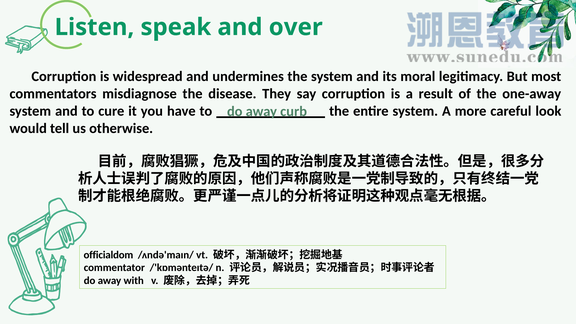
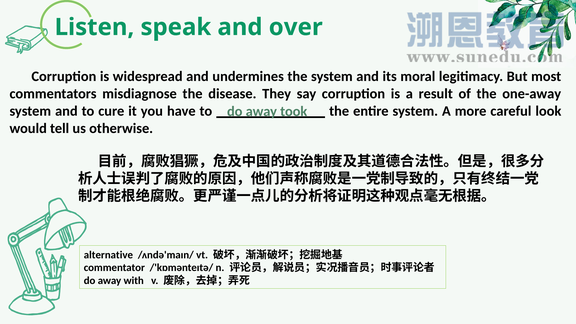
curb: curb -> took
officialdom: officialdom -> alternative
